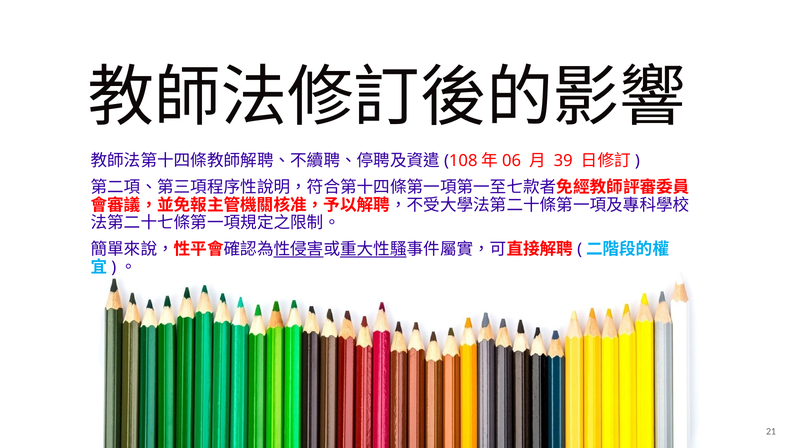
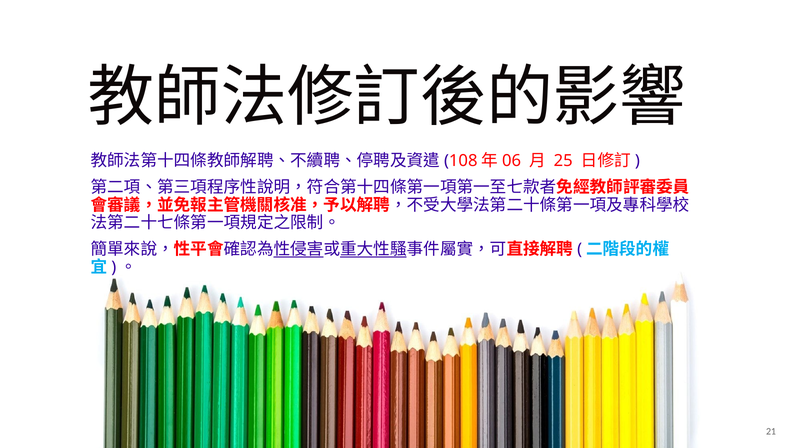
39: 39 -> 25
